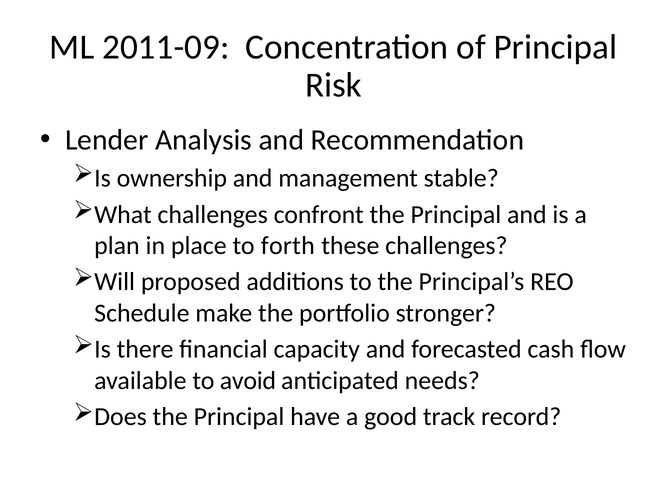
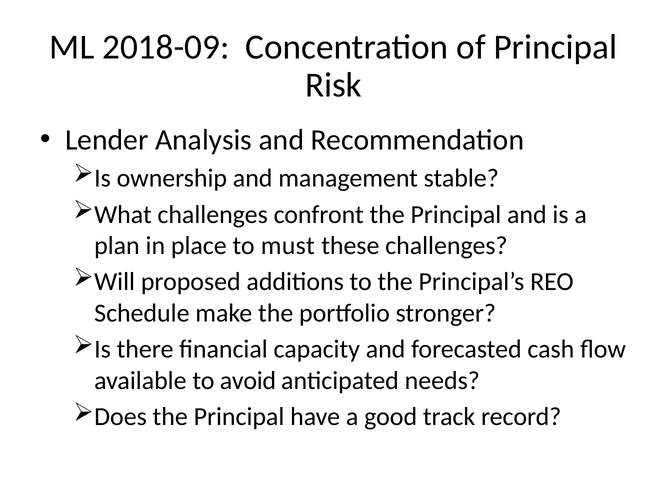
2011-09: 2011-09 -> 2018-09
forth: forth -> must
